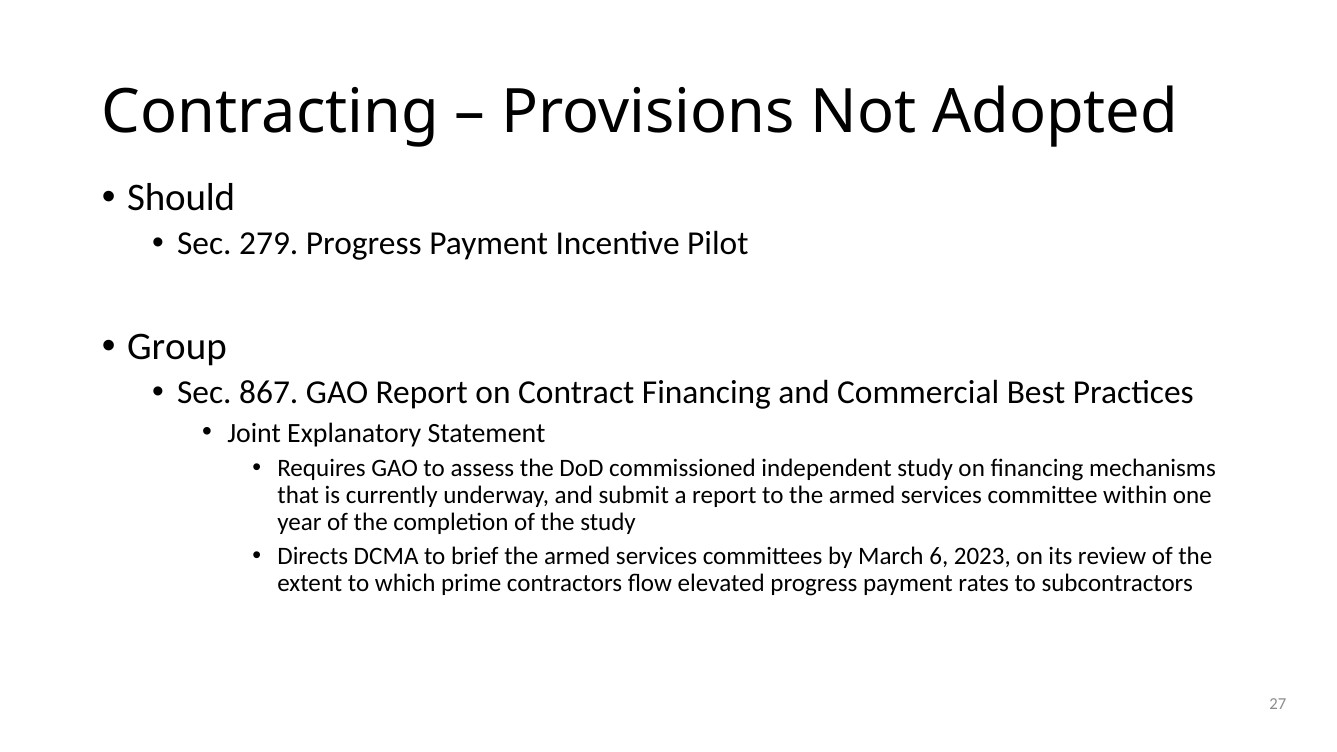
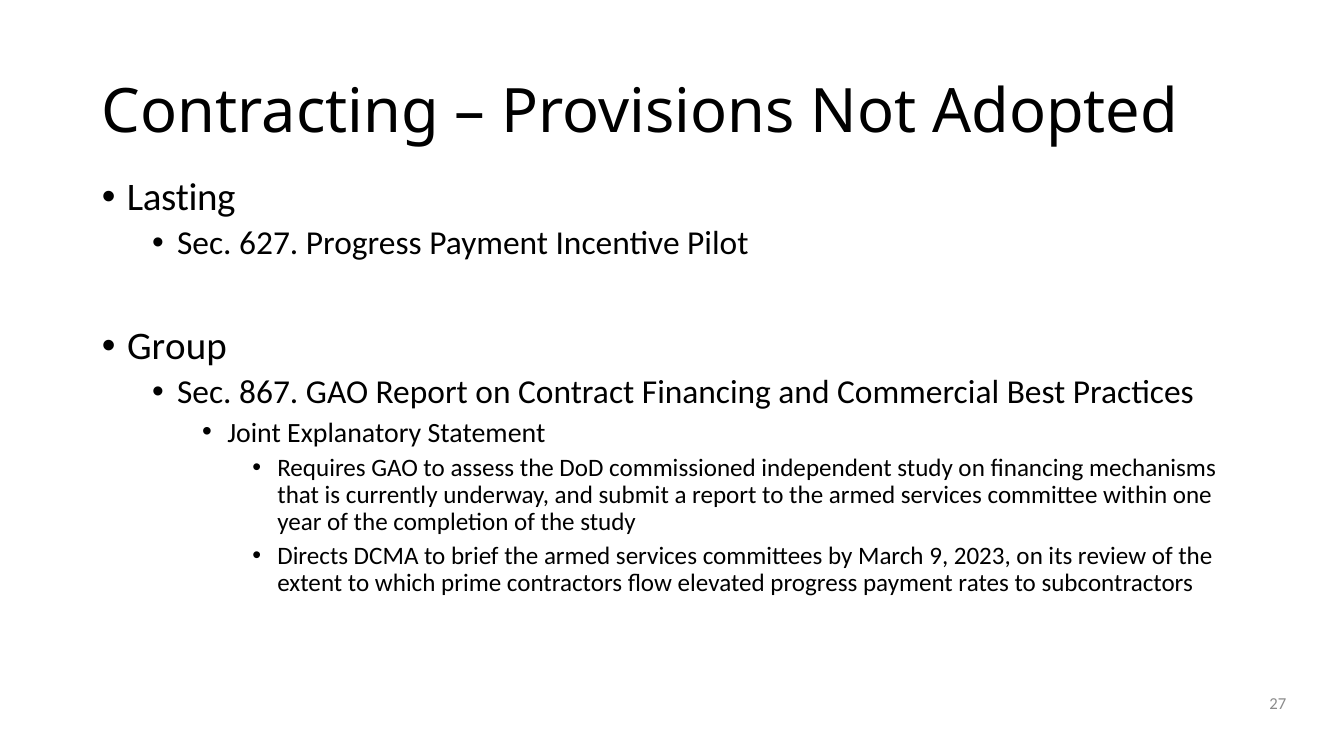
Should: Should -> Lasting
279: 279 -> 627
6: 6 -> 9
